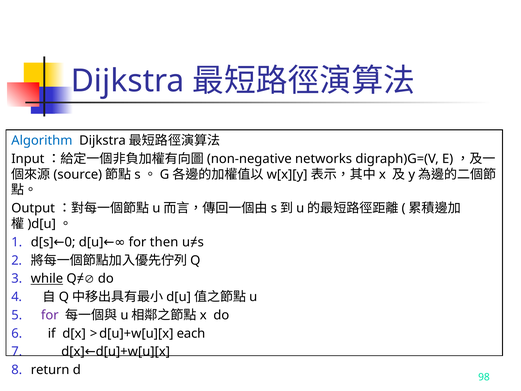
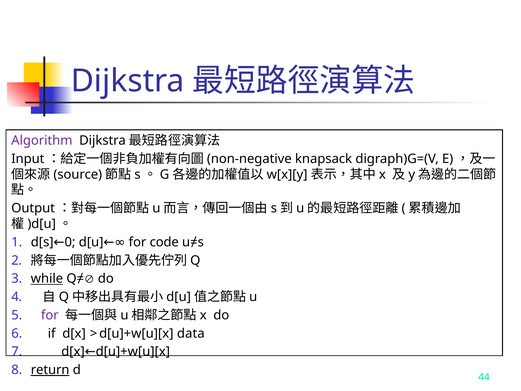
Algorithm colour: blue -> purple
networks: networks -> knapsack
then: then -> code
each: each -> data
return underline: none -> present
98: 98 -> 44
